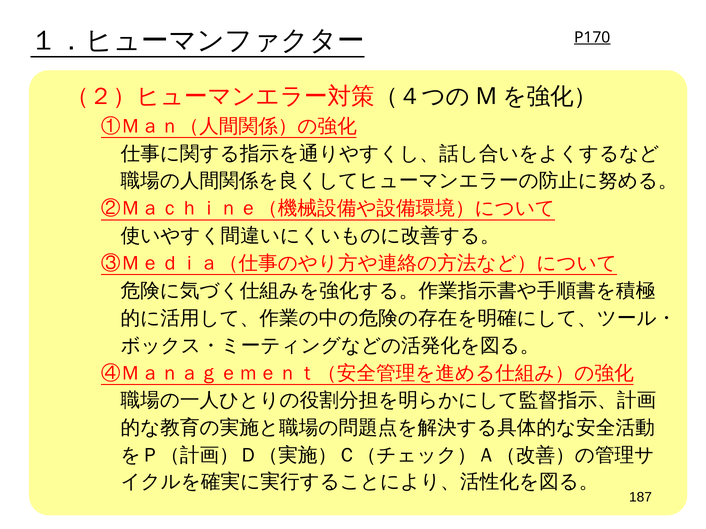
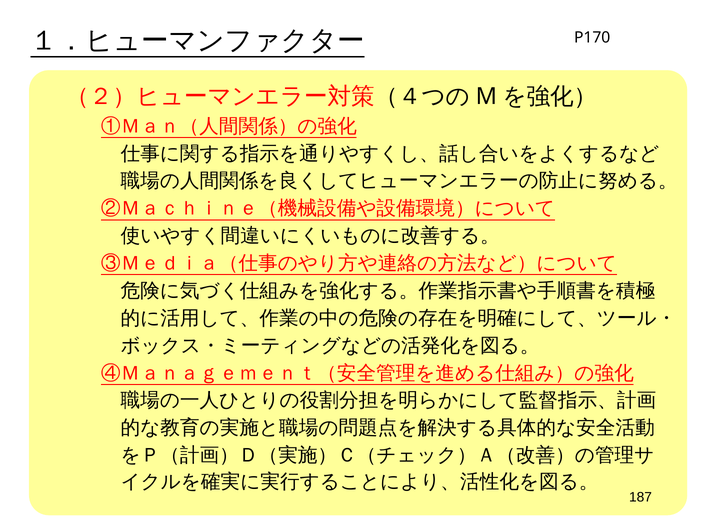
P170 underline: present -> none
